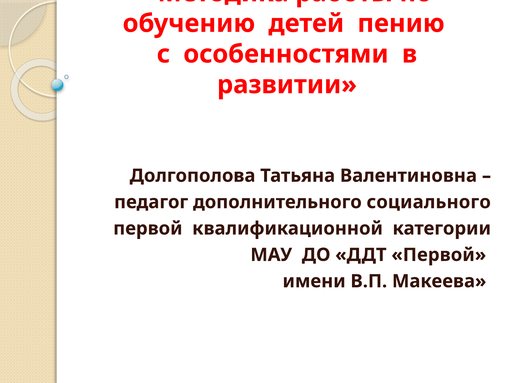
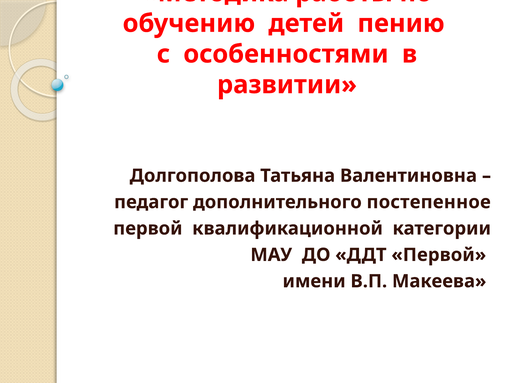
социального: социального -> постепенное
